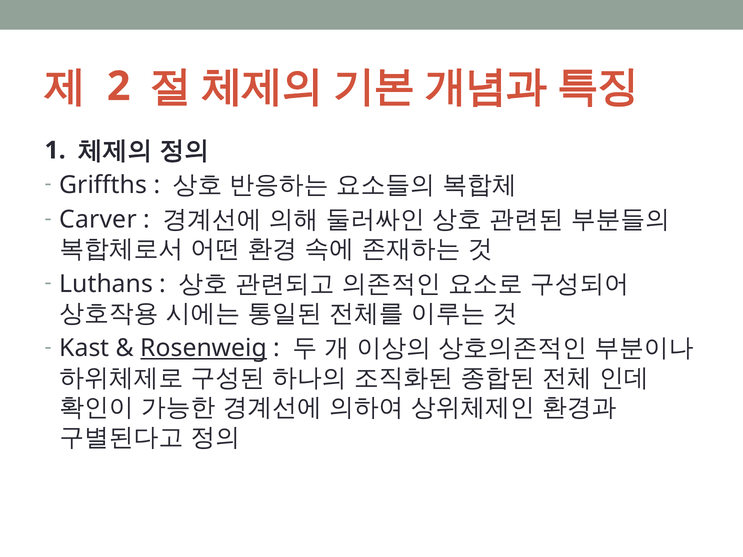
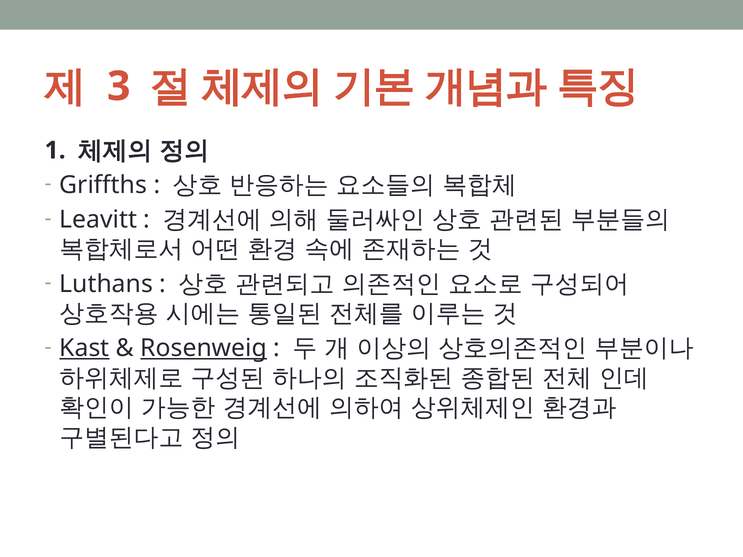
2: 2 -> 3
Carver: Carver -> Leavitt
Kast underline: none -> present
